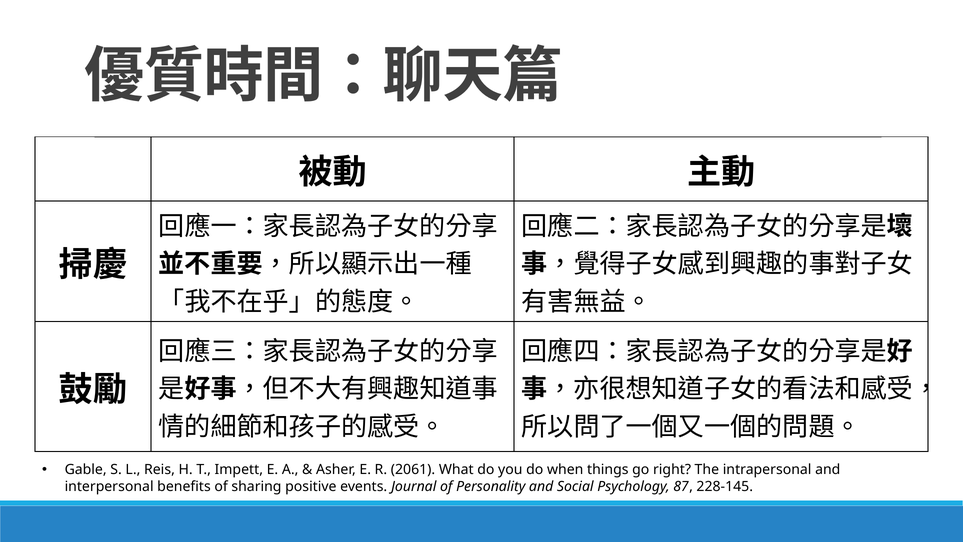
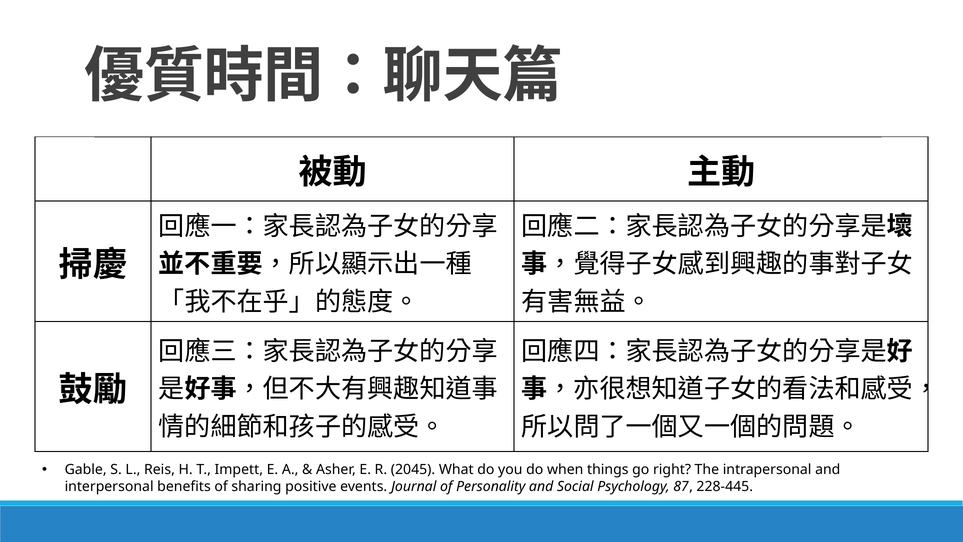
2061: 2061 -> 2045
228-145: 228-145 -> 228-445
